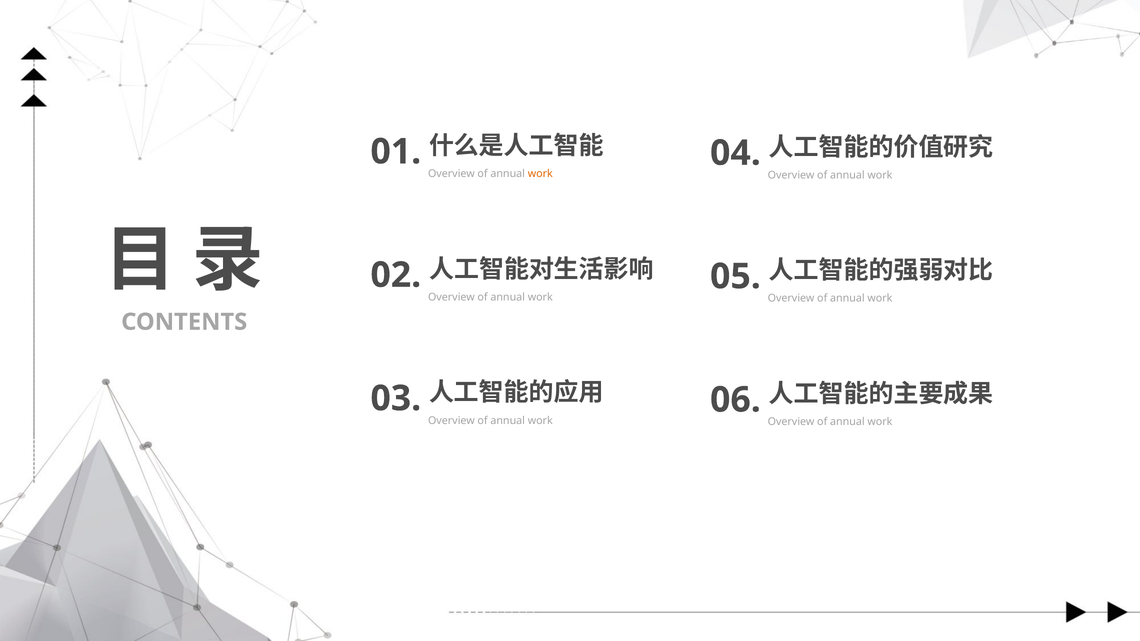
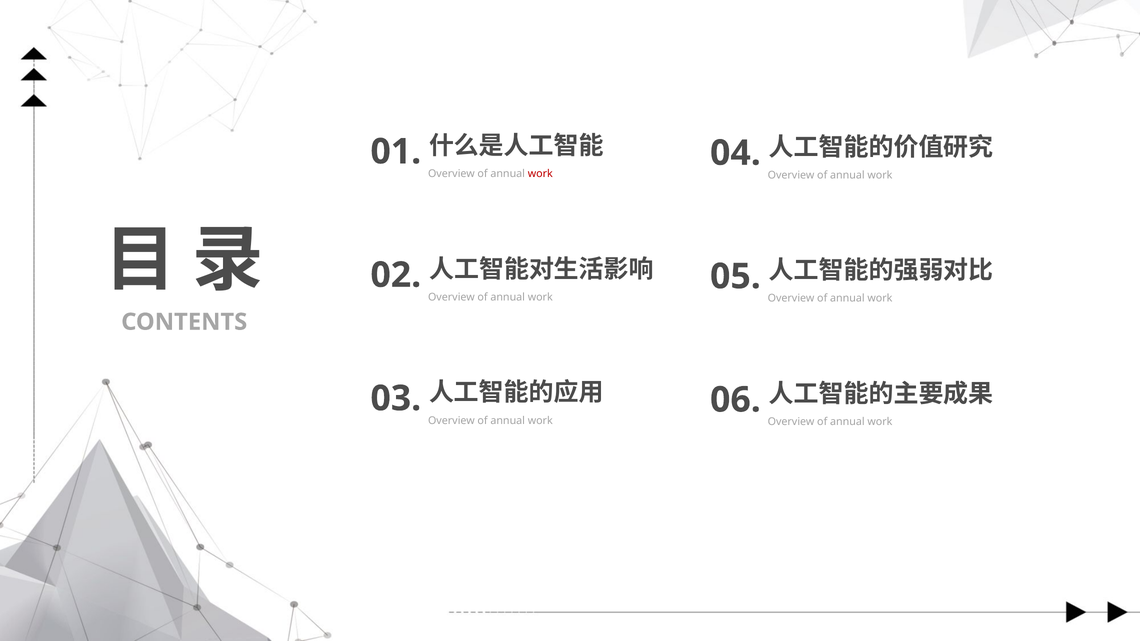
work at (540, 174) colour: orange -> red
